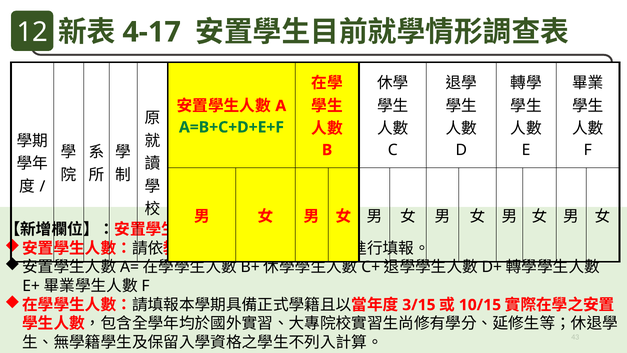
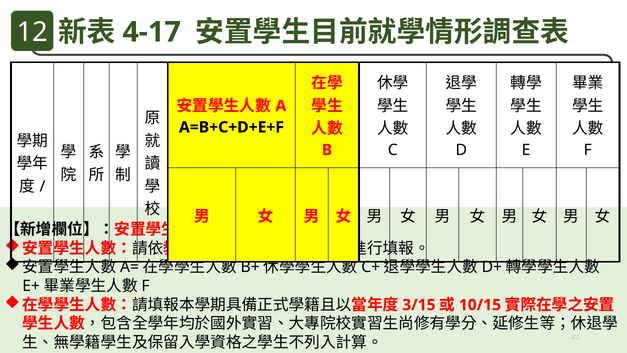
A=B+C+D+E+F colour: green -> black
